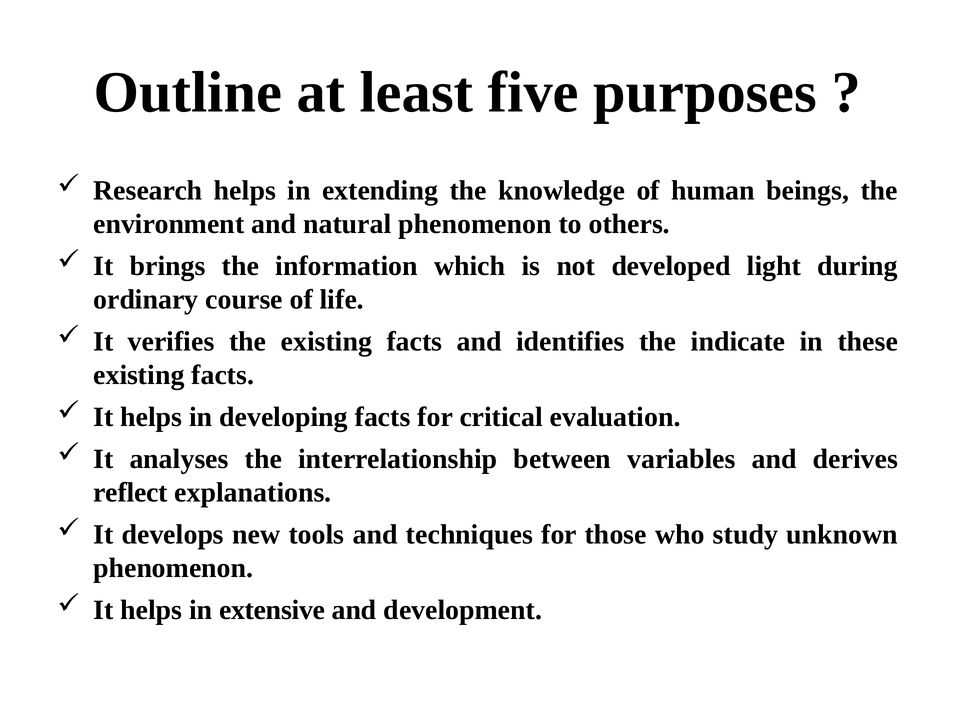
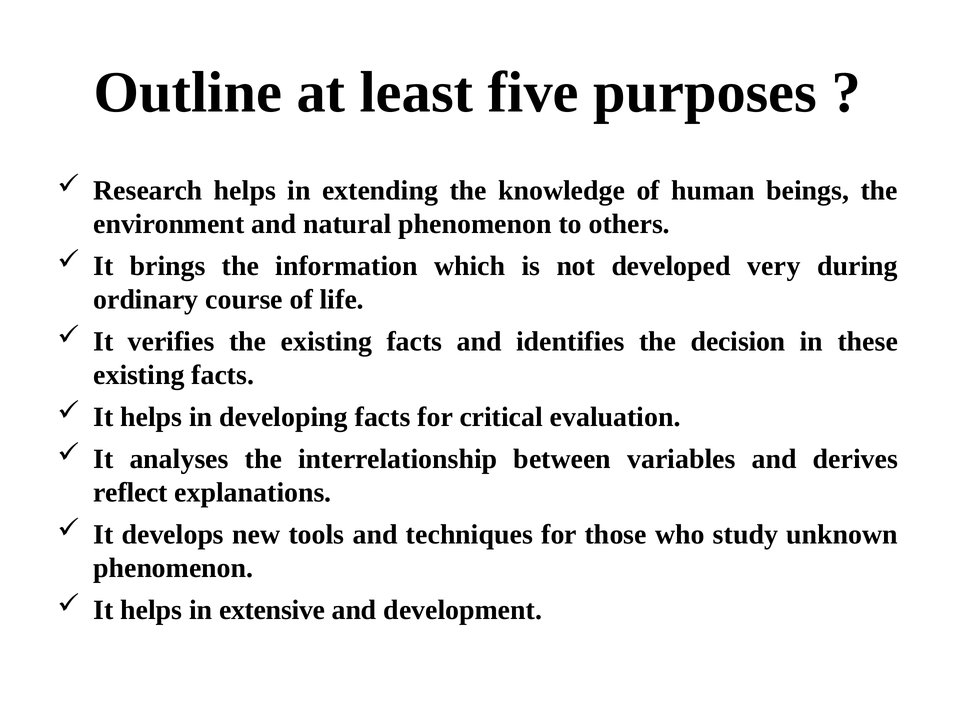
light: light -> very
indicate: indicate -> decision
